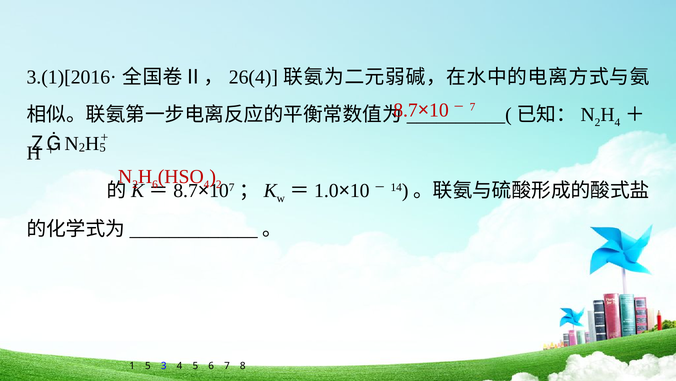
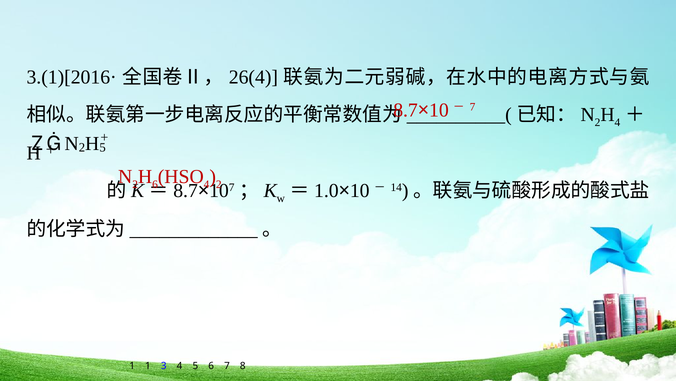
1 5: 5 -> 1
